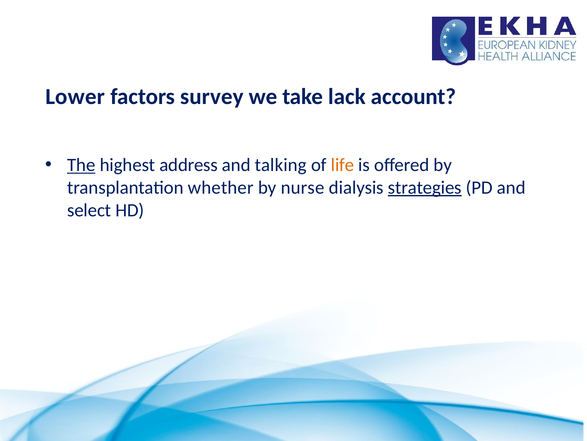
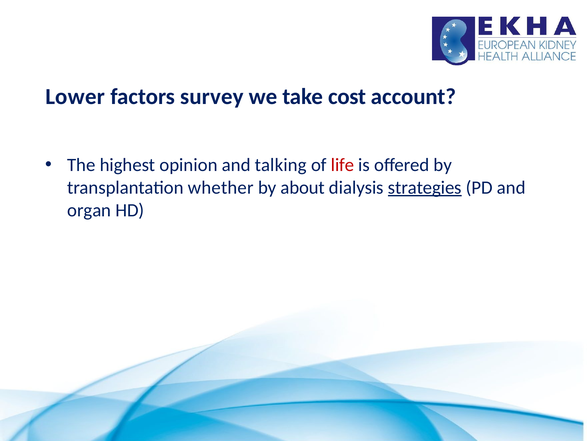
lack: lack -> cost
The underline: present -> none
address: address -> opinion
life colour: orange -> red
nurse: nurse -> about
select: select -> organ
